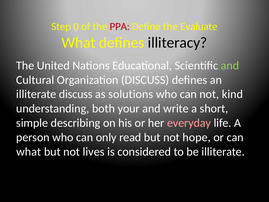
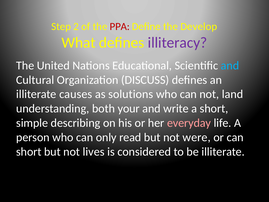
0: 0 -> 2
Evaluate: Evaluate -> Develop
illiteracy colour: black -> purple
and at (230, 65) colour: light green -> light blue
illiterate discuss: discuss -> causes
kind: kind -> land
hope: hope -> were
what at (29, 152): what -> short
